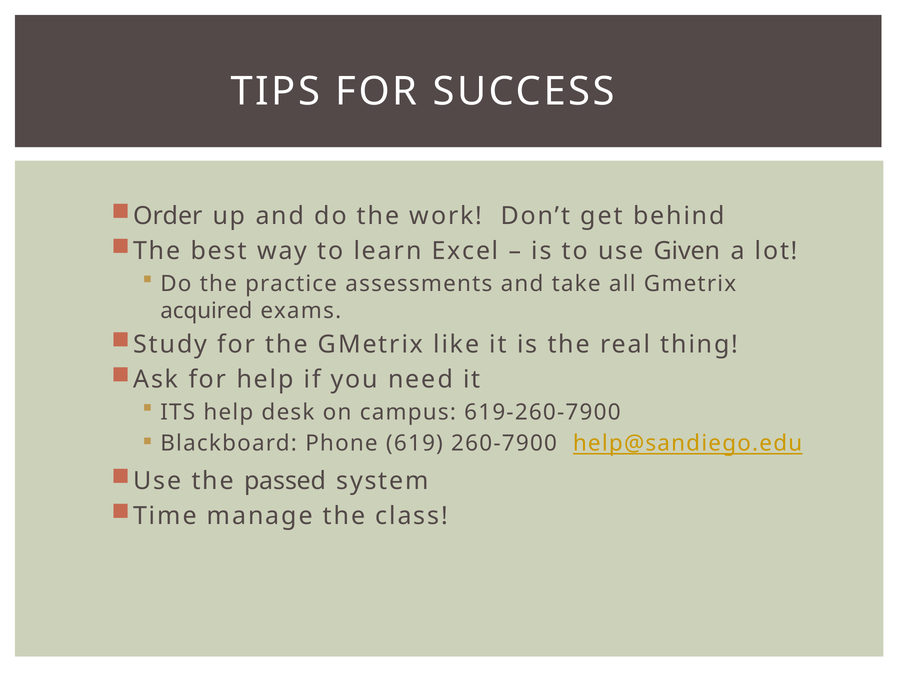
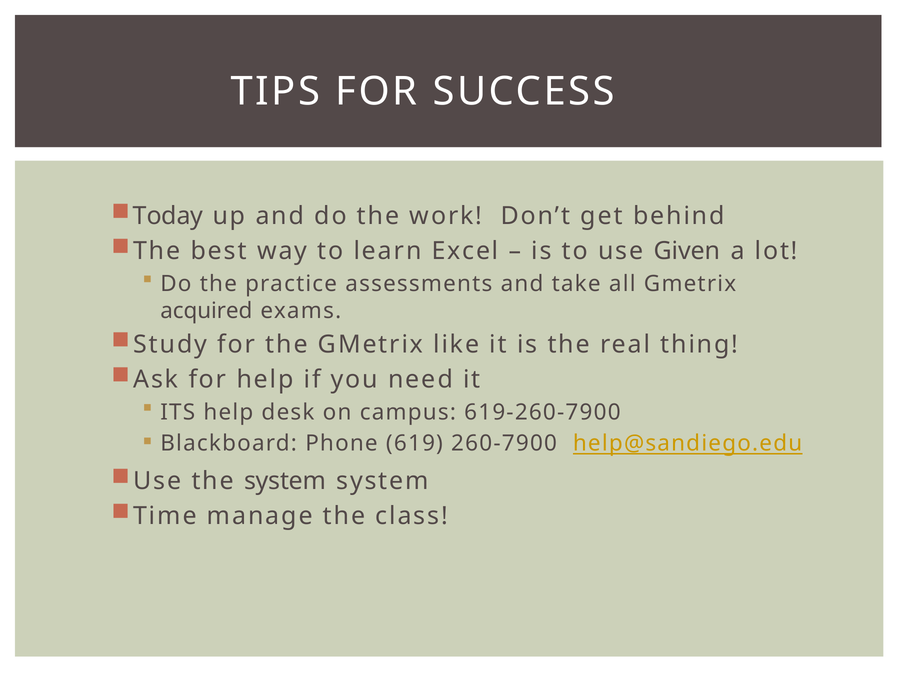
Order: Order -> Today
the passed: passed -> system
